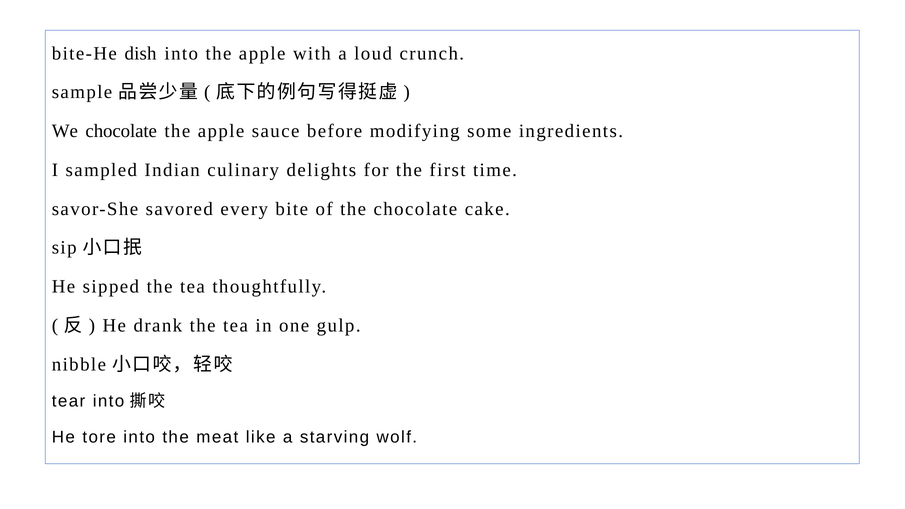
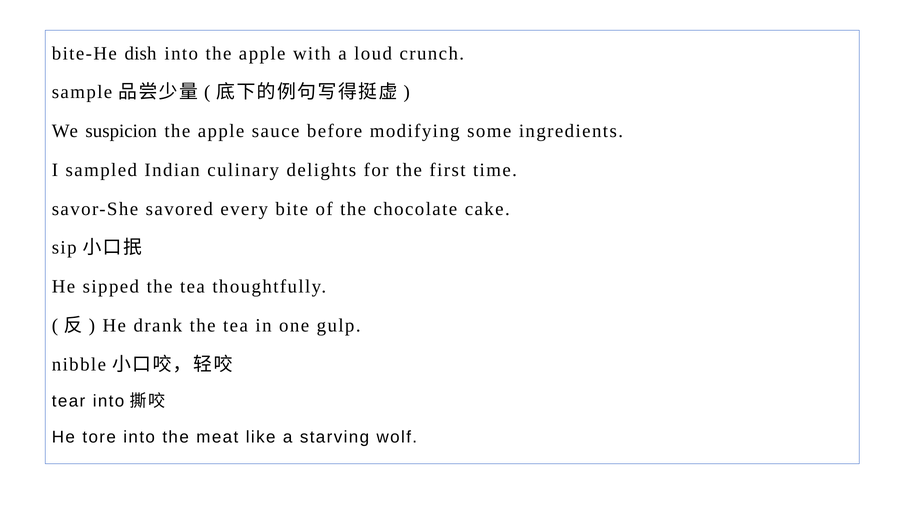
We chocolate: chocolate -> suspicion
